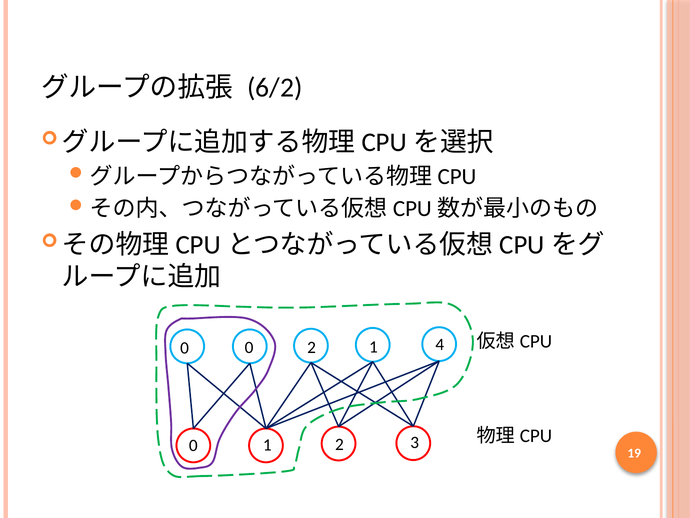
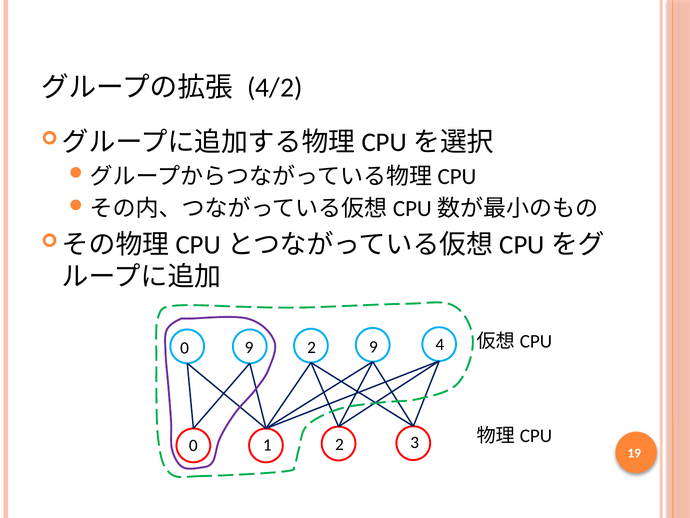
6/2: 6/2 -> 4/2
0 0: 0 -> 9
1 at (373, 347): 1 -> 9
